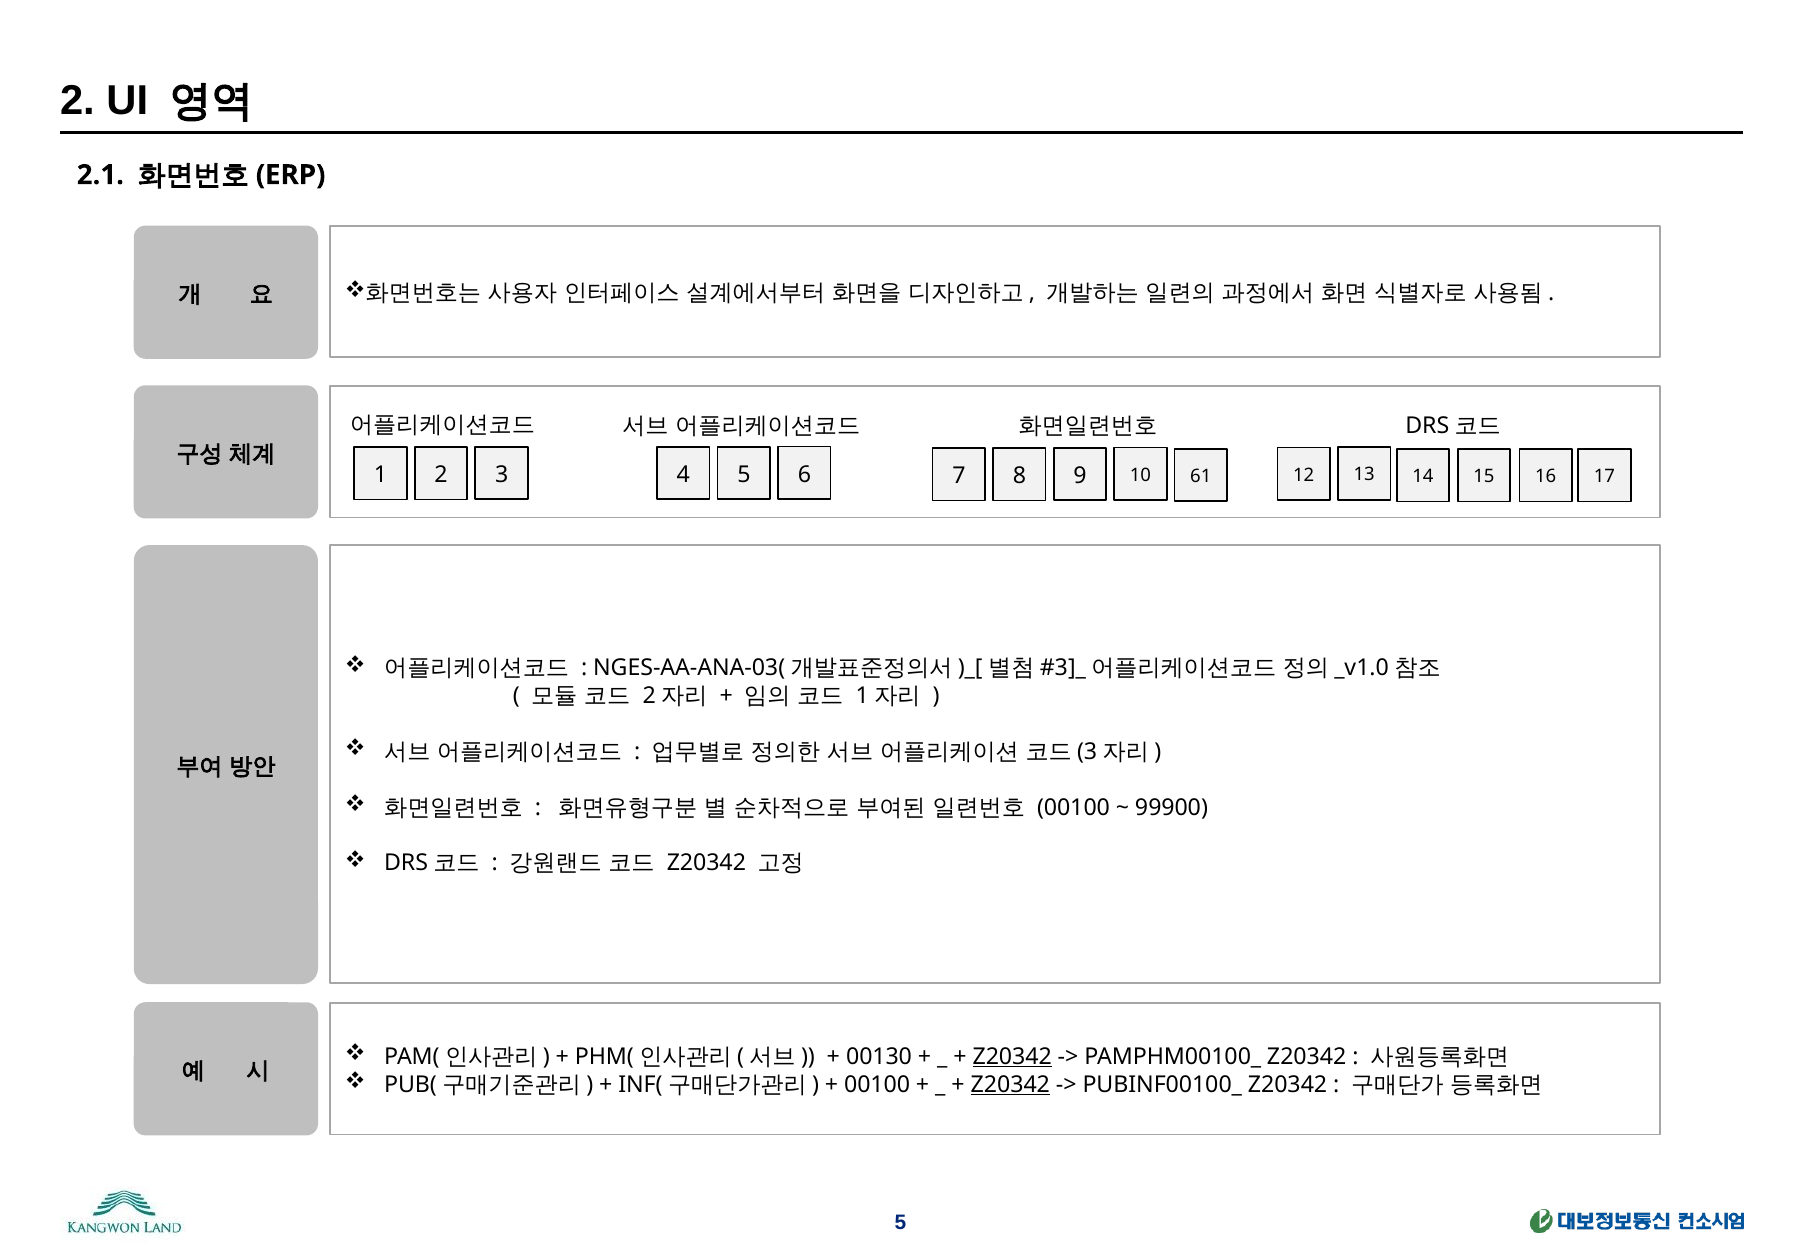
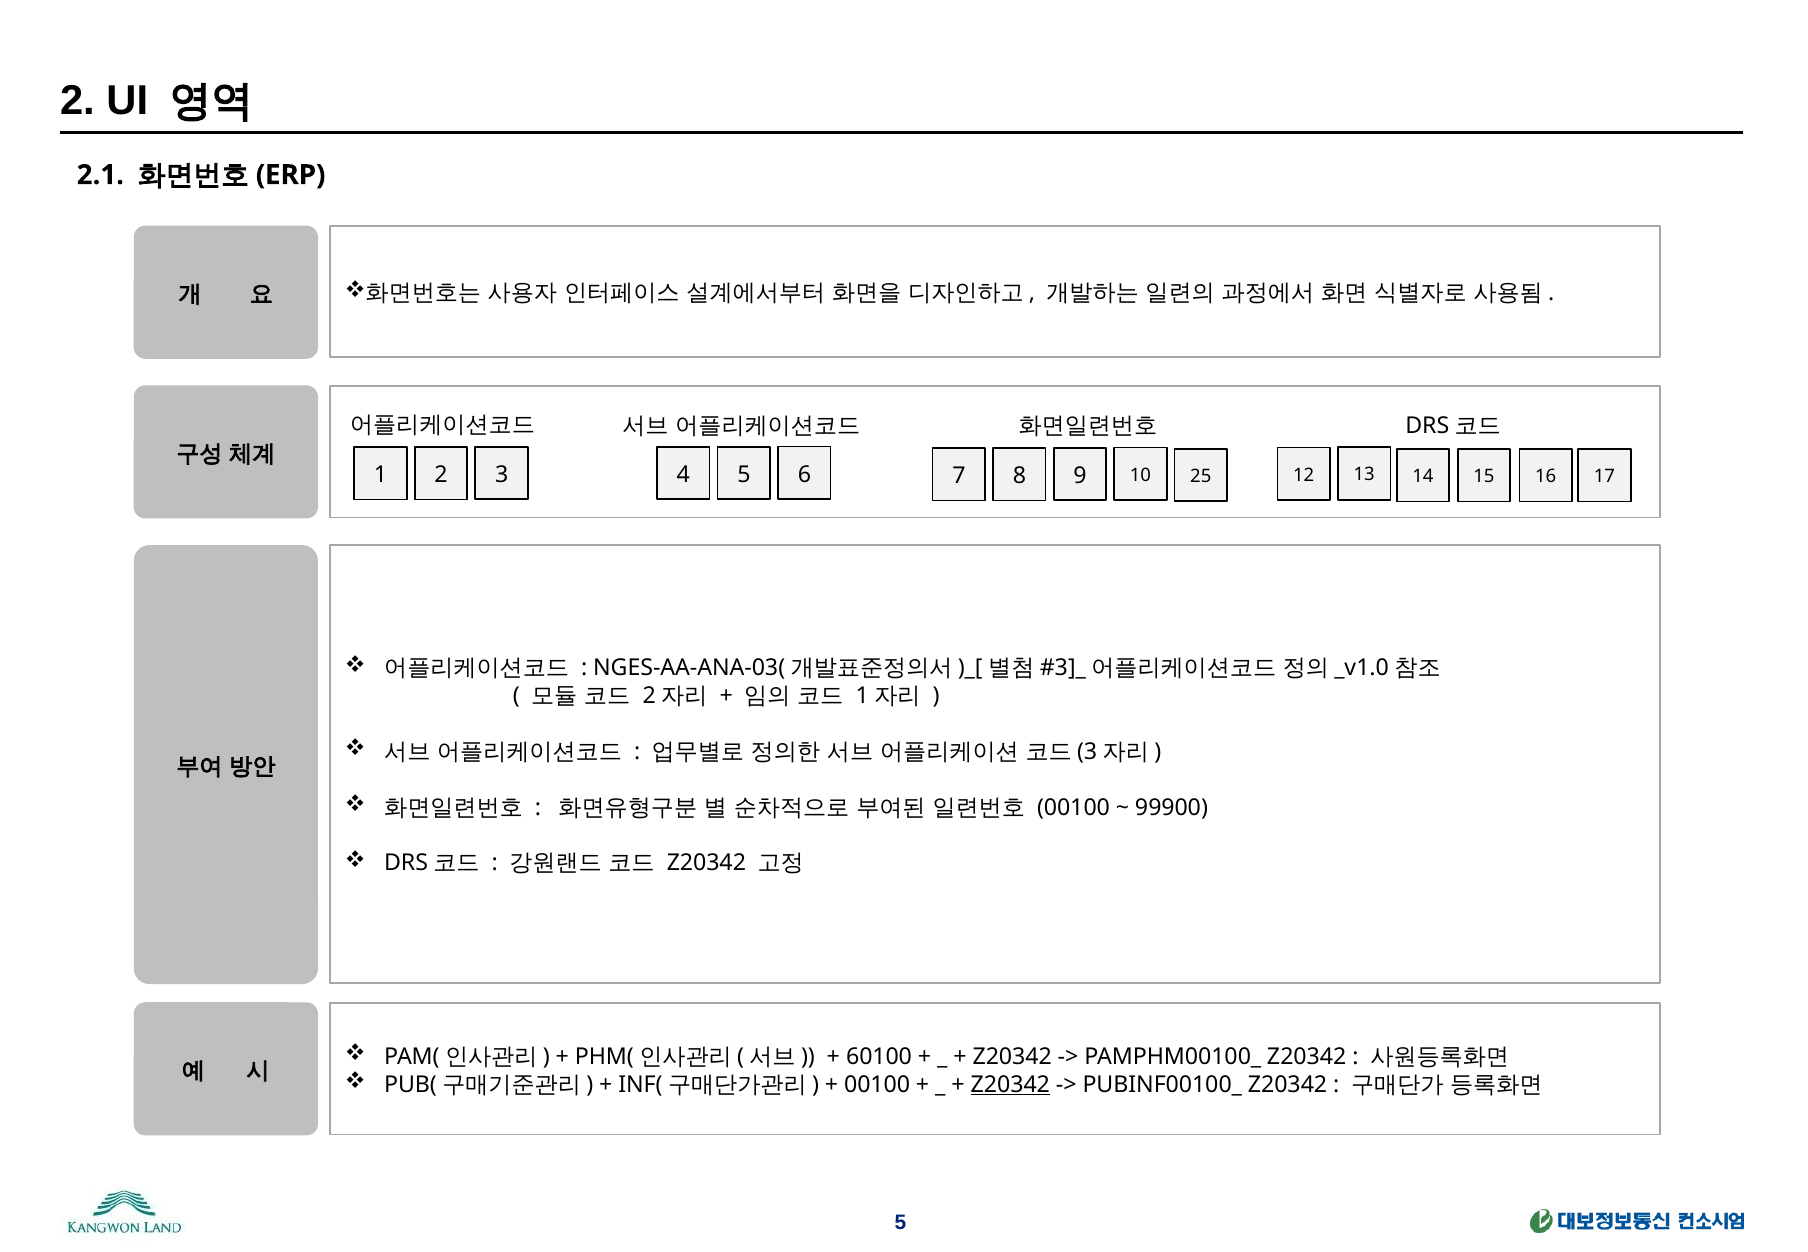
61: 61 -> 25
00130: 00130 -> 60100
Z20342 at (1012, 1056) underline: present -> none
